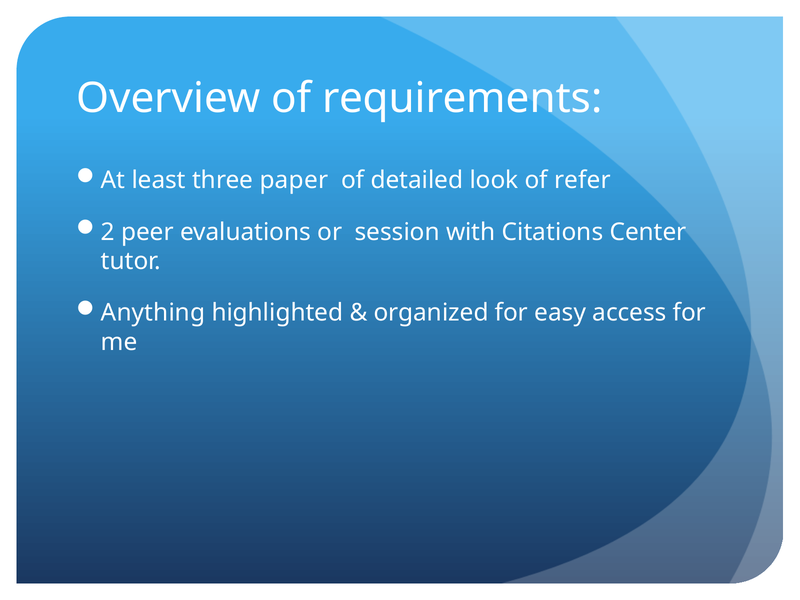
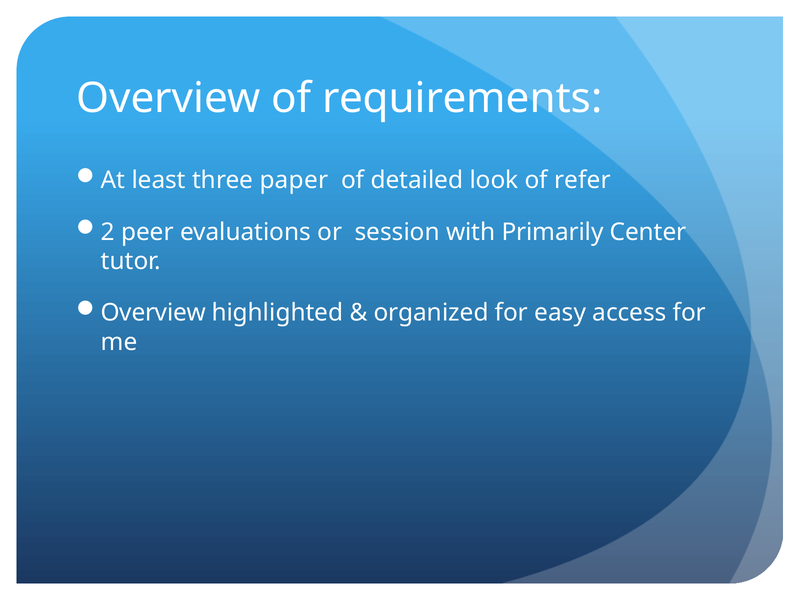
Citations: Citations -> Primarily
Anything at (153, 313): Anything -> Overview
